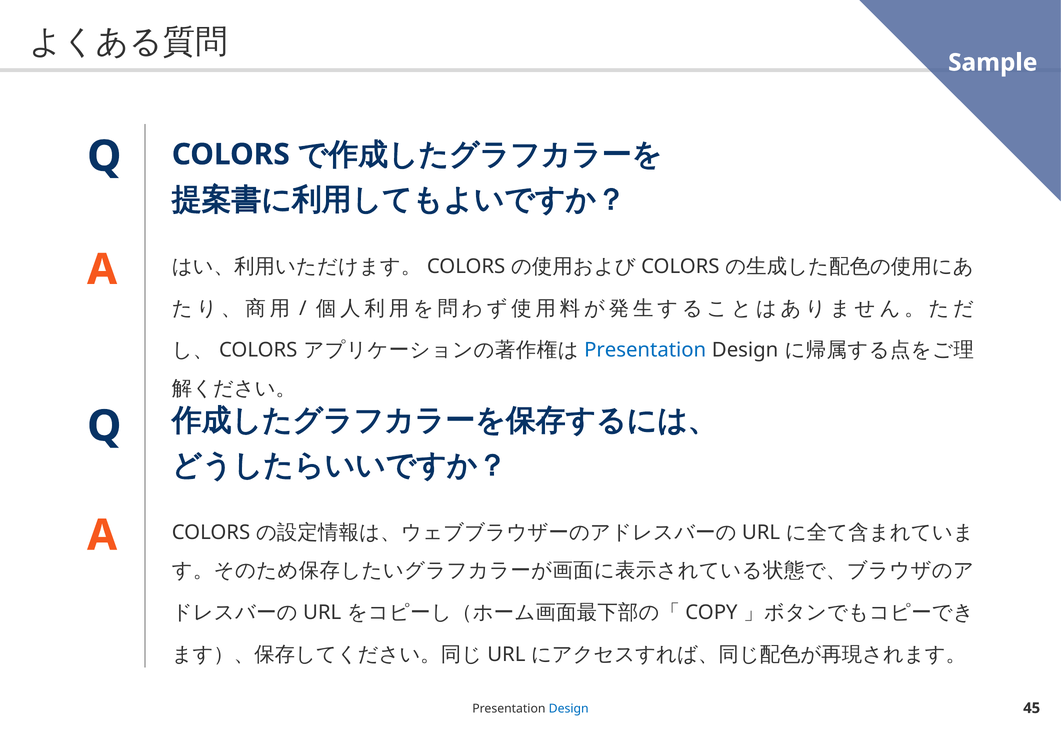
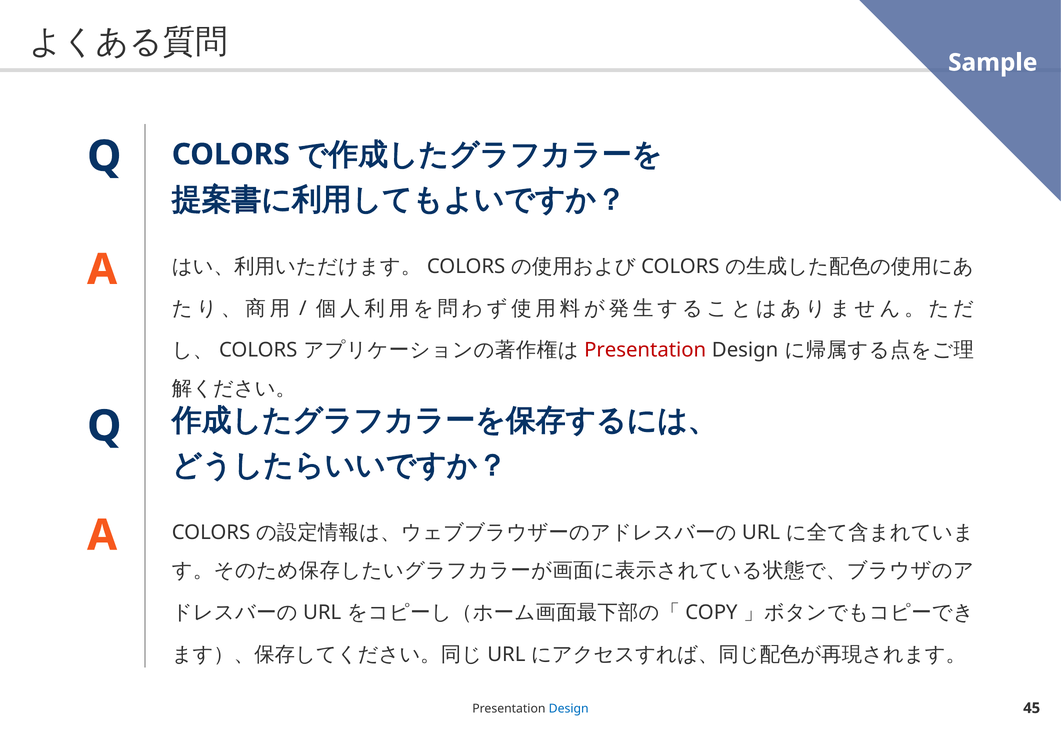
Presentation at (645, 350) colour: blue -> red
